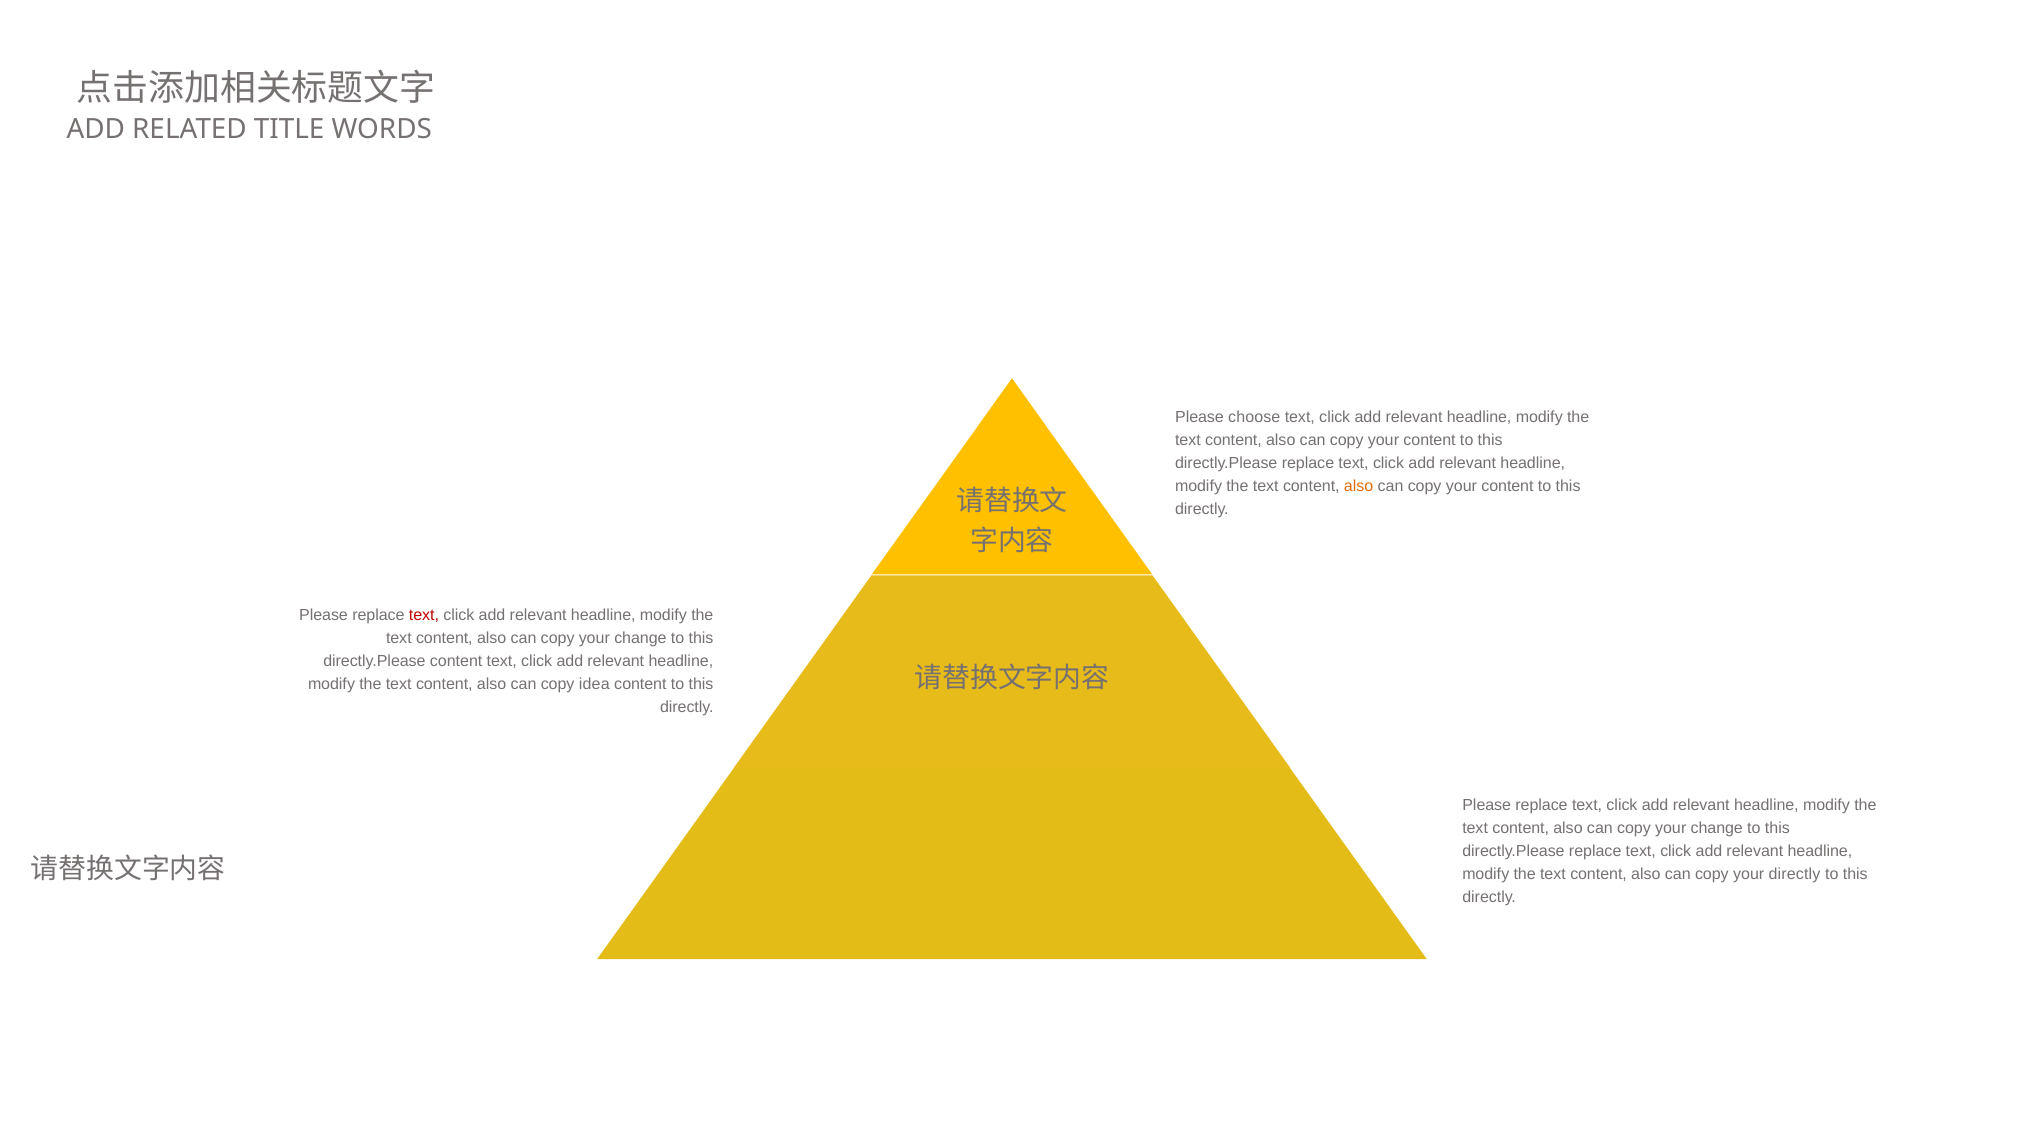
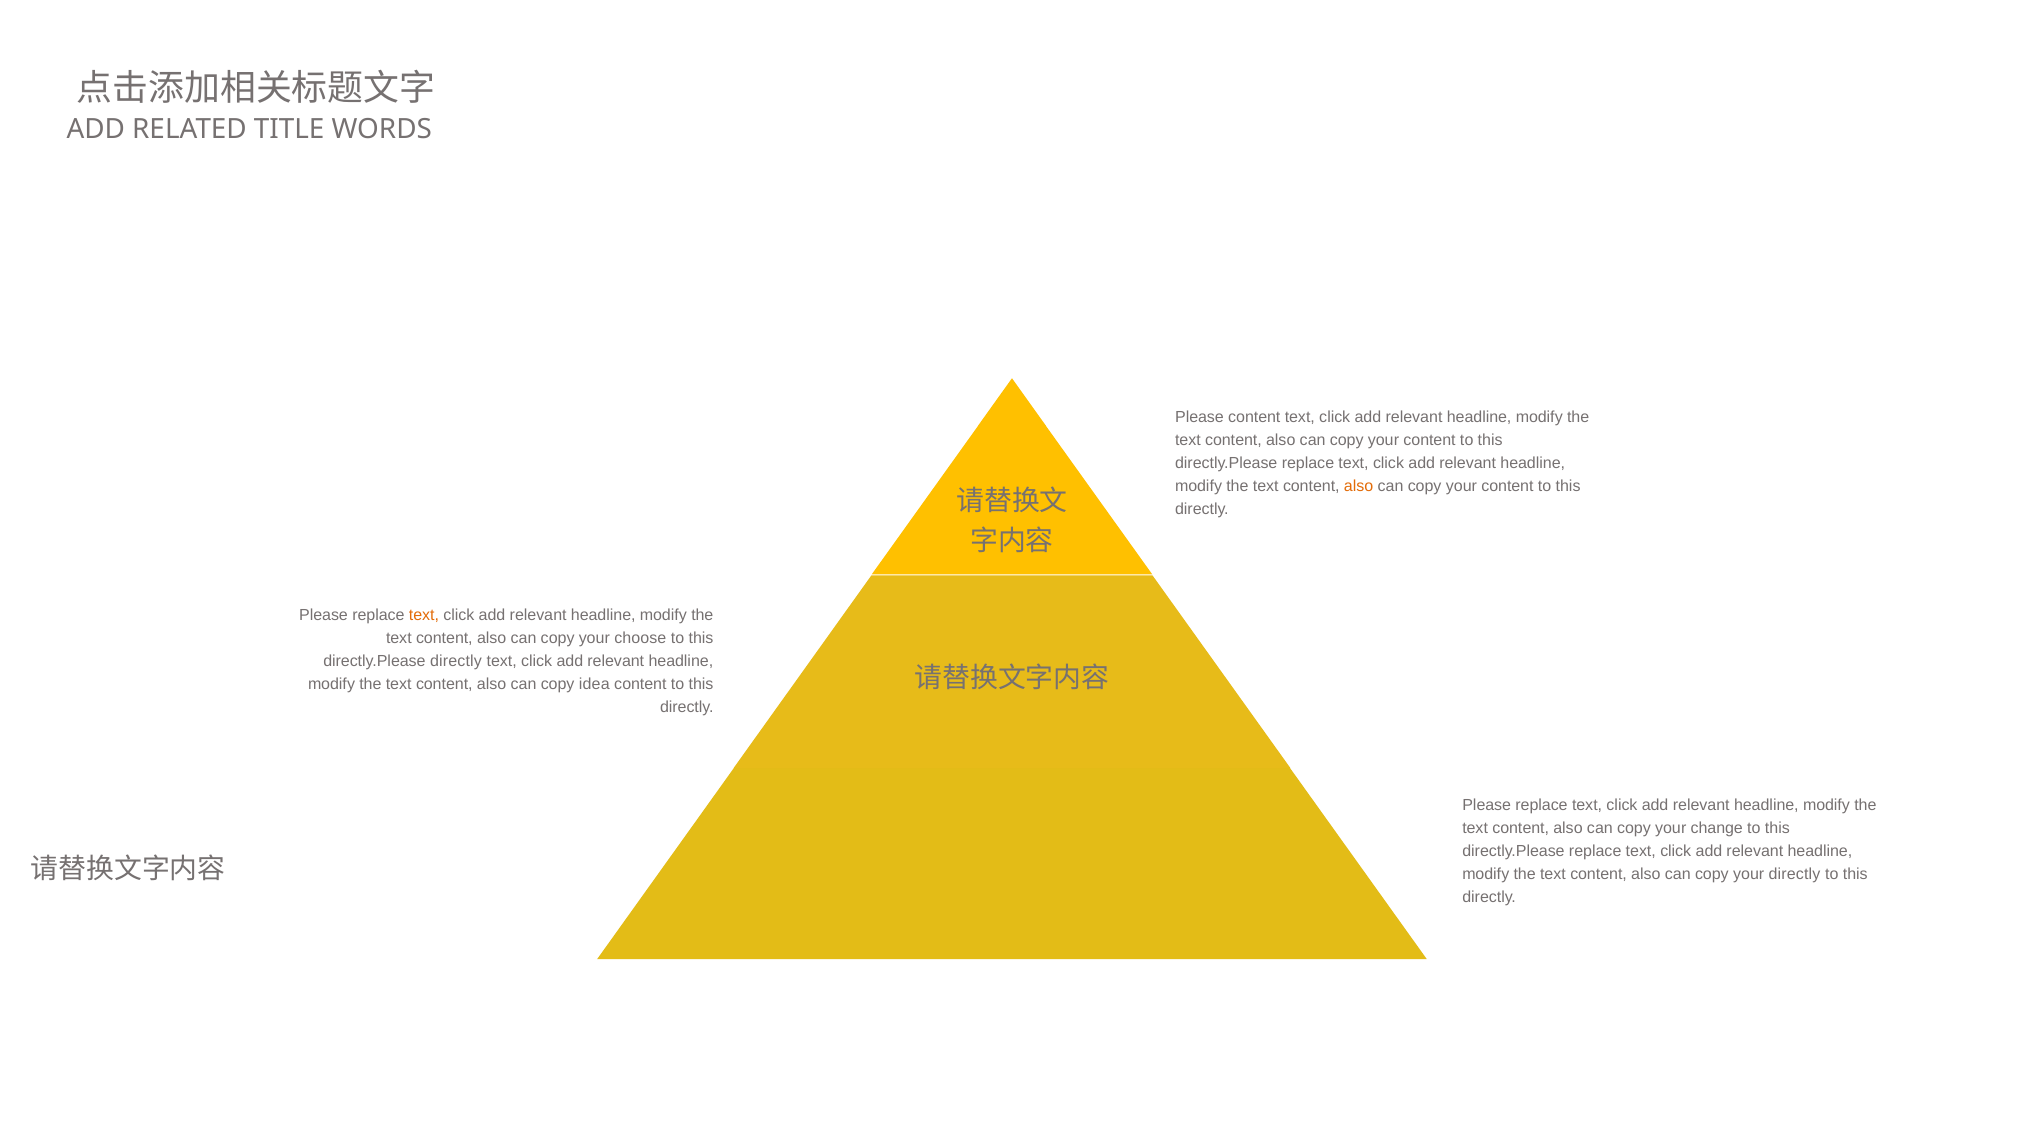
Please choose: choose -> content
text at (424, 616) colour: red -> orange
change at (640, 639): change -> choose
directly.Please content: content -> directly
